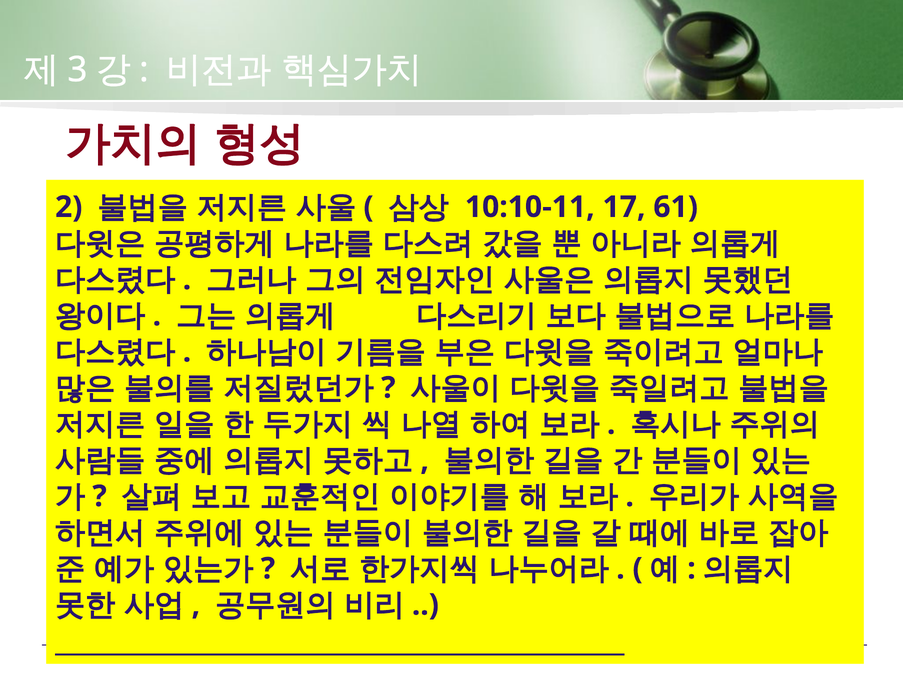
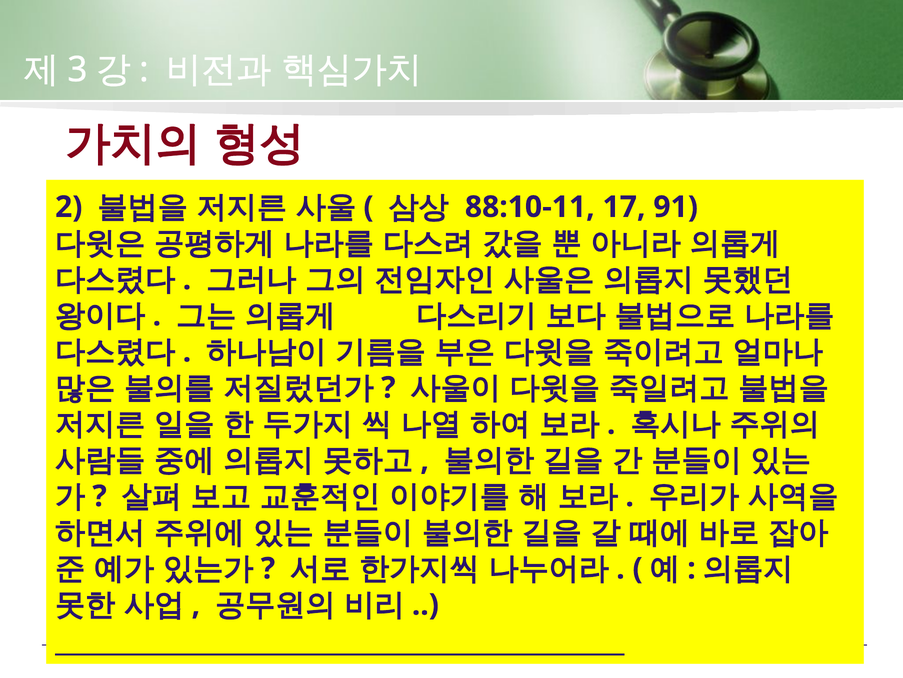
10:10-11: 10:10-11 -> 88:10-11
61: 61 -> 91
